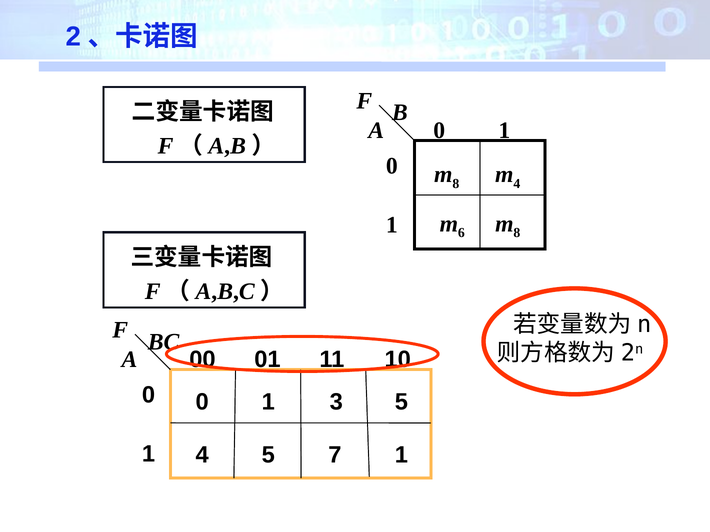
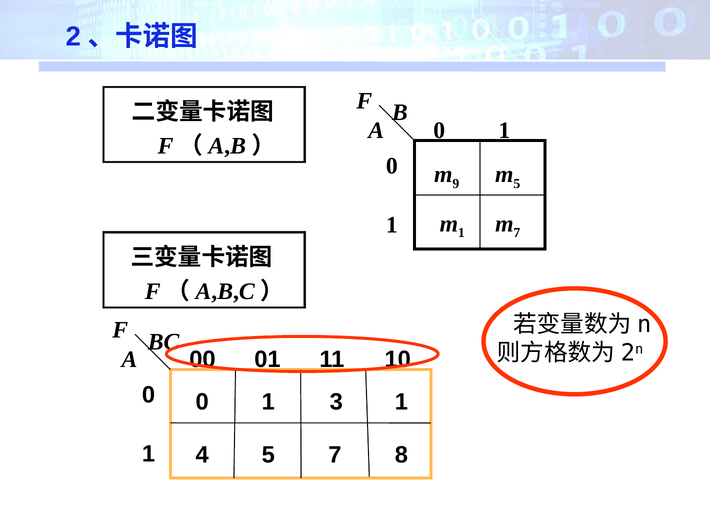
8 at (456, 184): 8 -> 9
4 at (517, 184): 4 -> 5
6 at (461, 233): 6 -> 1
8 at (517, 233): 8 -> 7
1 5: 5 -> 1
5 1: 1 -> 8
